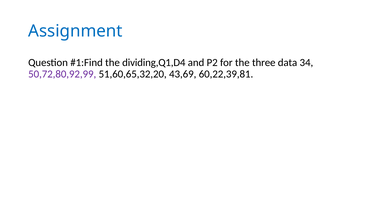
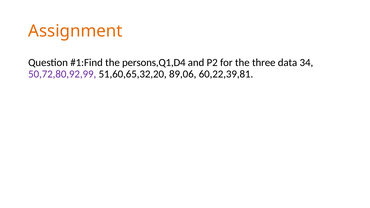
Assignment colour: blue -> orange
dividing,Q1,D4: dividing,Q1,D4 -> persons,Q1,D4
43,69: 43,69 -> 89,06
